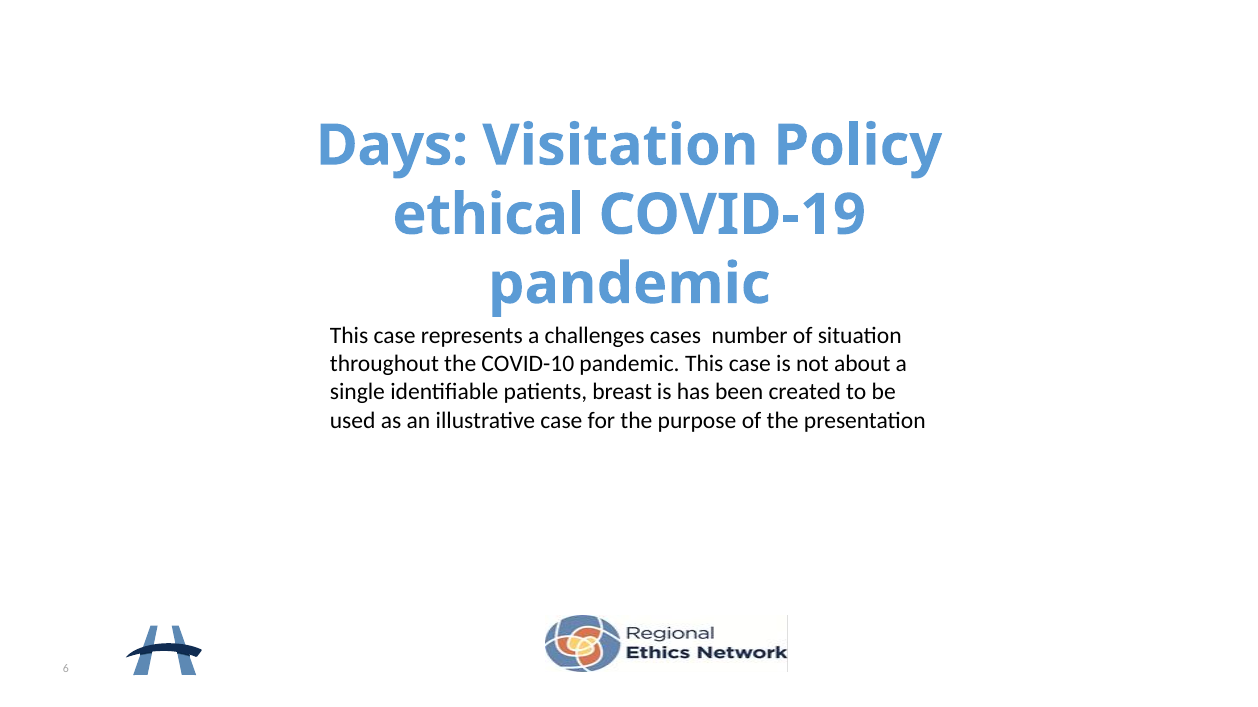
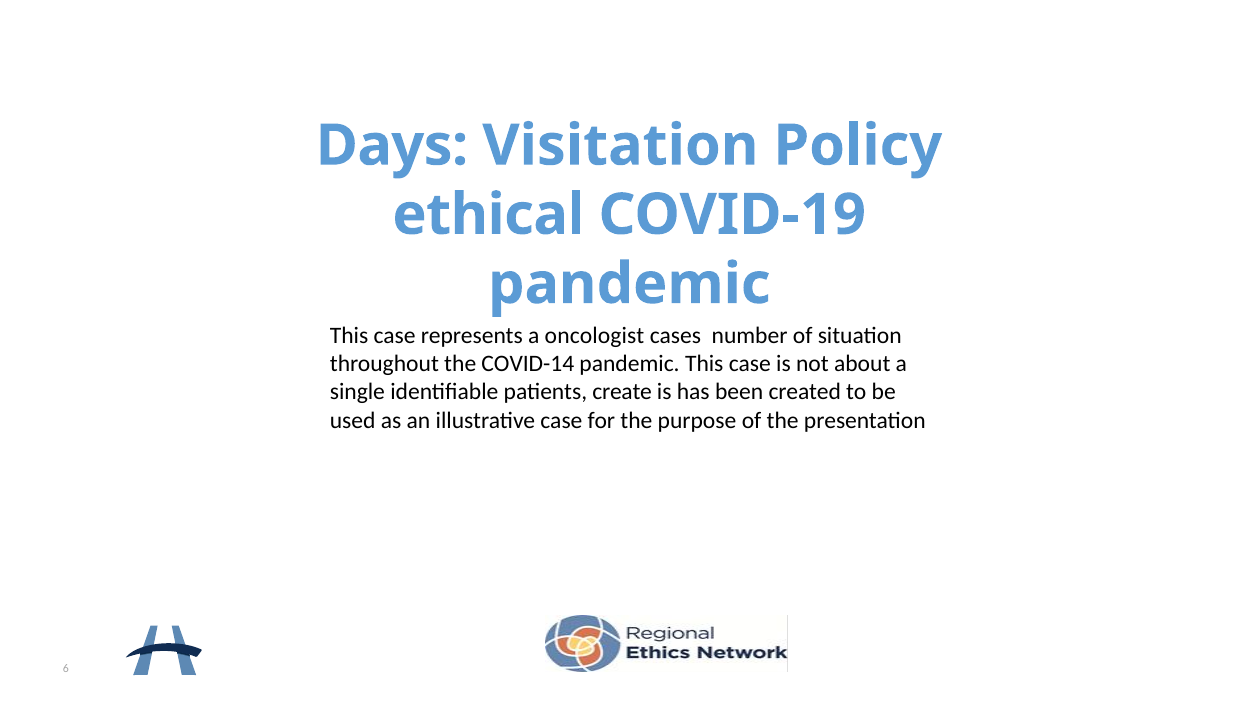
challenges: challenges -> oncologist
COVID-10: COVID-10 -> COVID-14
breast: breast -> create
